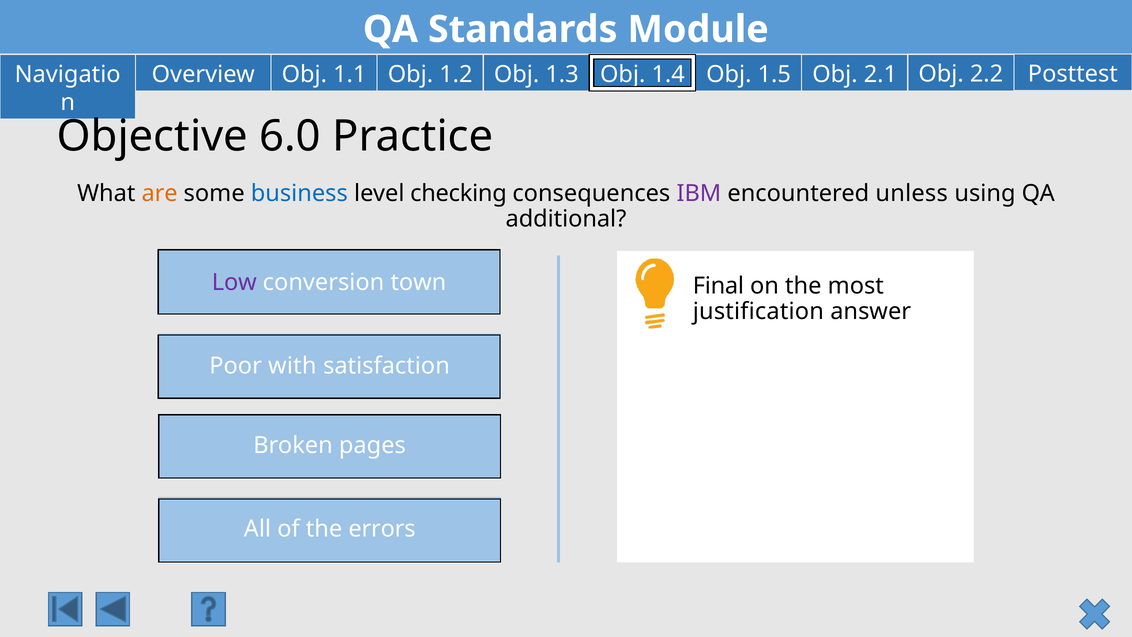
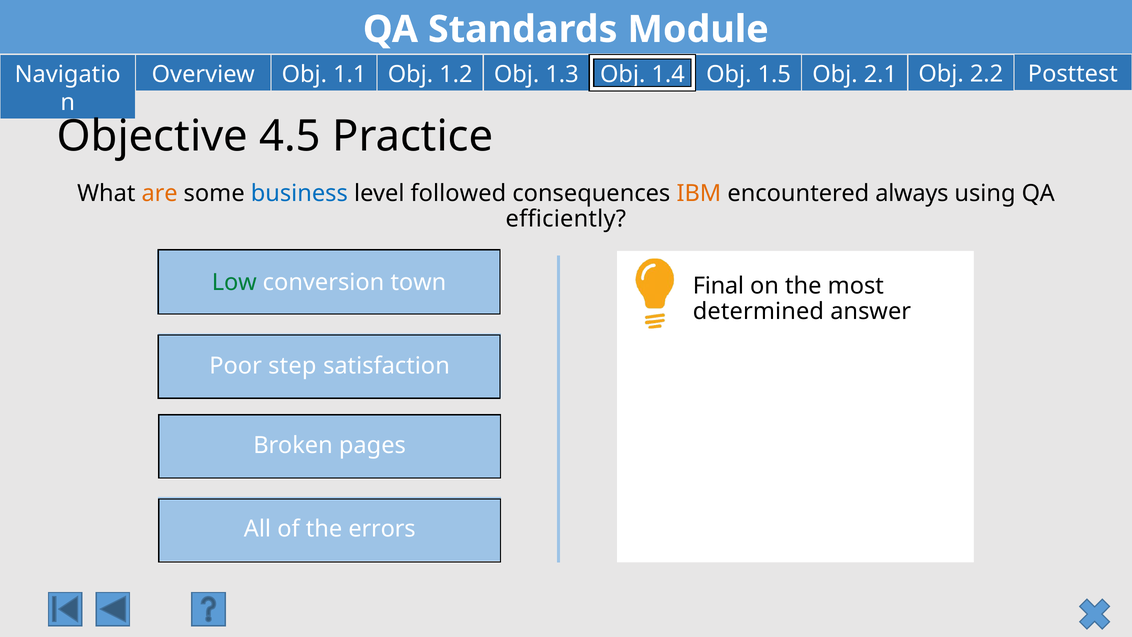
6.0: 6.0 -> 4.5
checking: checking -> followed
IBM colour: purple -> orange
unless: unless -> always
additional: additional -> efficiently
Low colour: purple -> green
justification: justification -> determined
with: with -> step
